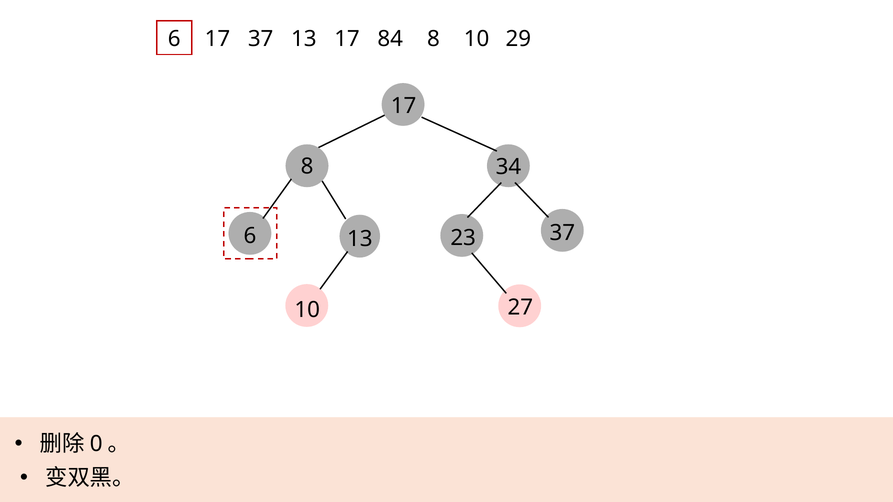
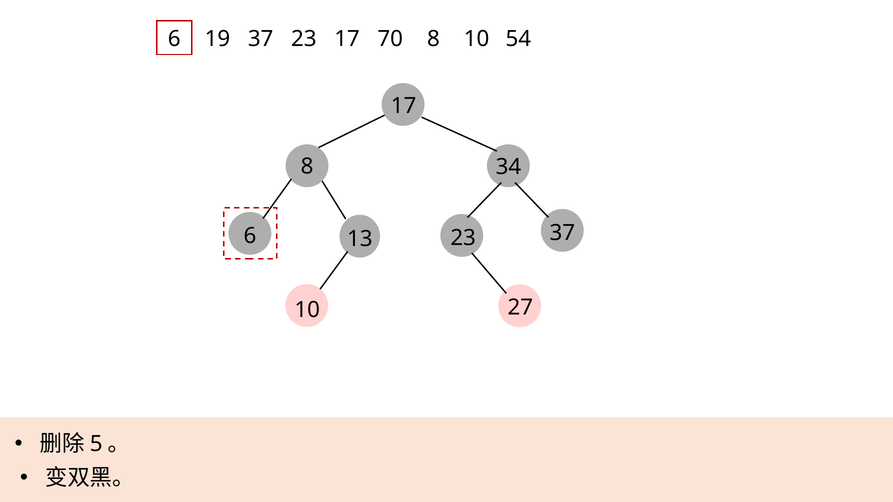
6 17: 17 -> 19
37 13: 13 -> 23
84: 84 -> 70
29: 29 -> 54
0: 0 -> 5
